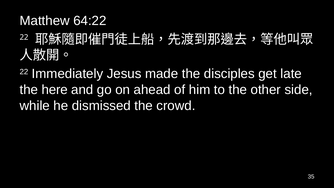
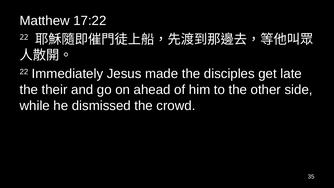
64:22: 64:22 -> 17:22
here: here -> their
